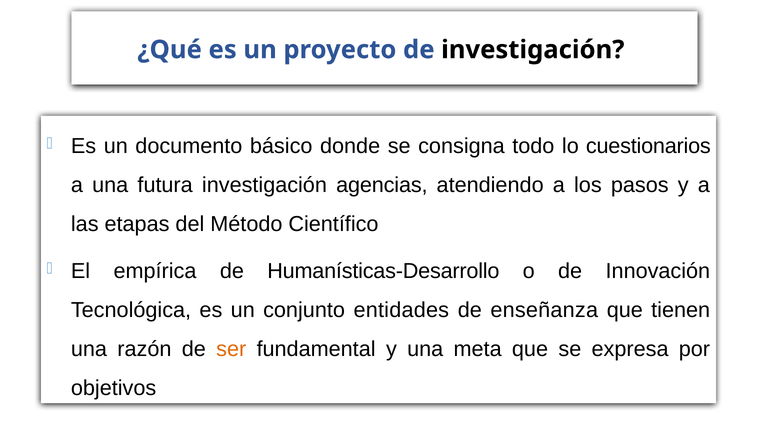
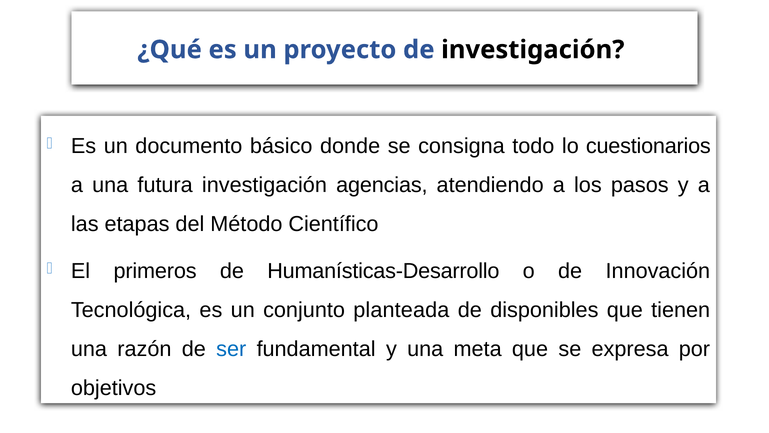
empírica: empírica -> primeros
entidades: entidades -> planteada
enseñanza: enseñanza -> disponibles
ser colour: orange -> blue
